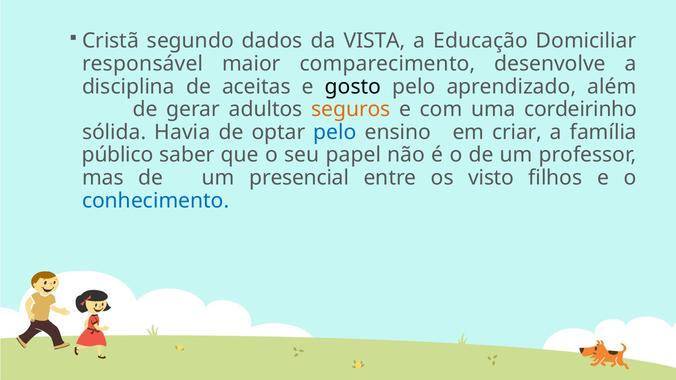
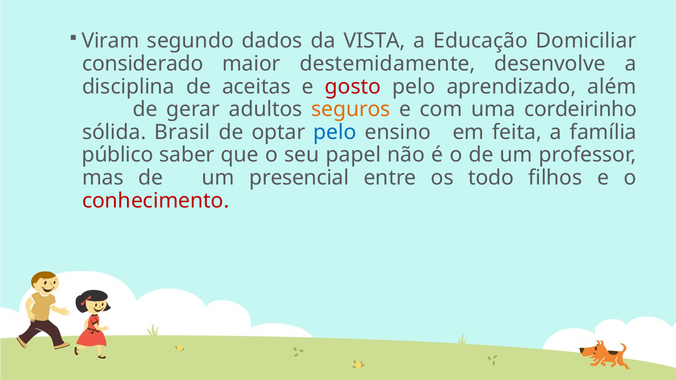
Cristã: Cristã -> Viram
responsável: responsável -> considerado
comparecimento: comparecimento -> destemidamente
gosto colour: black -> red
Havia: Havia -> Brasil
criar: criar -> feita
visto: visto -> todo
conhecimento colour: blue -> red
